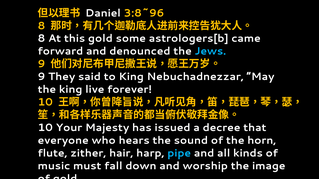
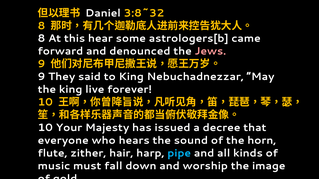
3:8~96: 3:8~96 -> 3:8~32
this gold: gold -> hear
Jews colour: light blue -> pink
